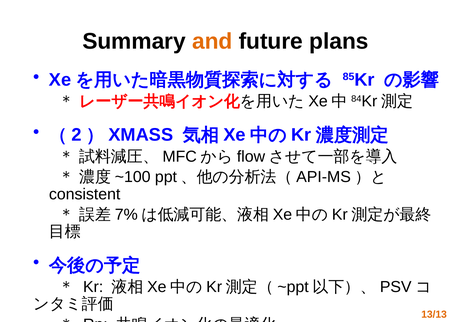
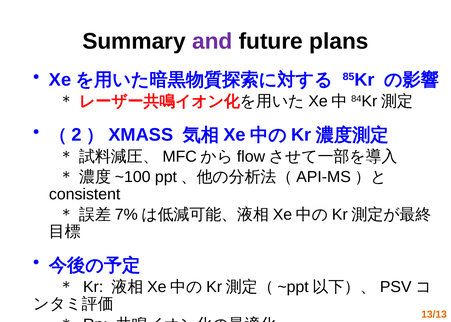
and colour: orange -> purple
